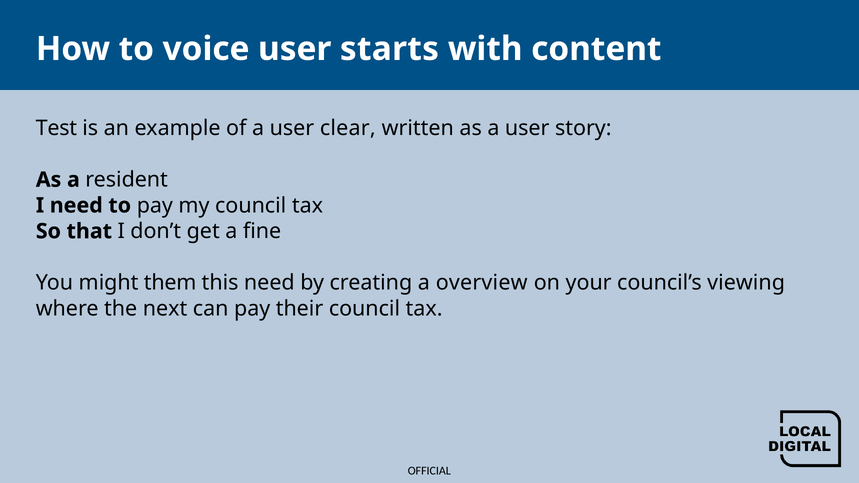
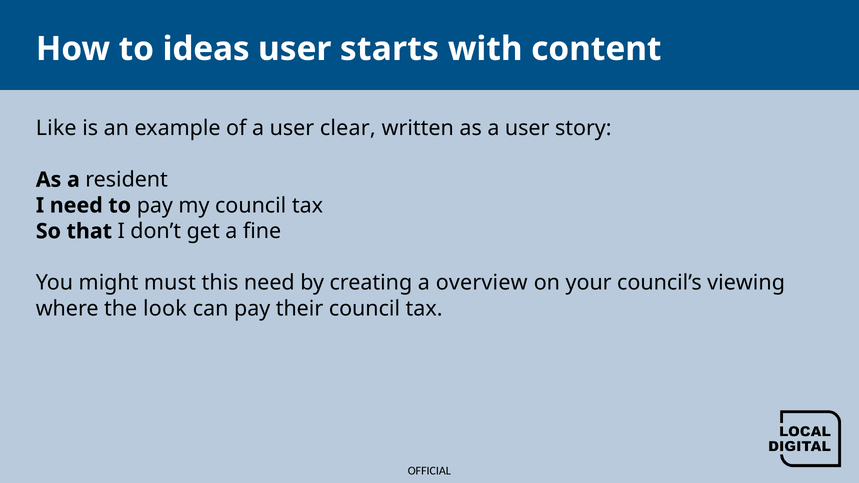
voice: voice -> ideas
Test: Test -> Like
them: them -> must
next: next -> look
